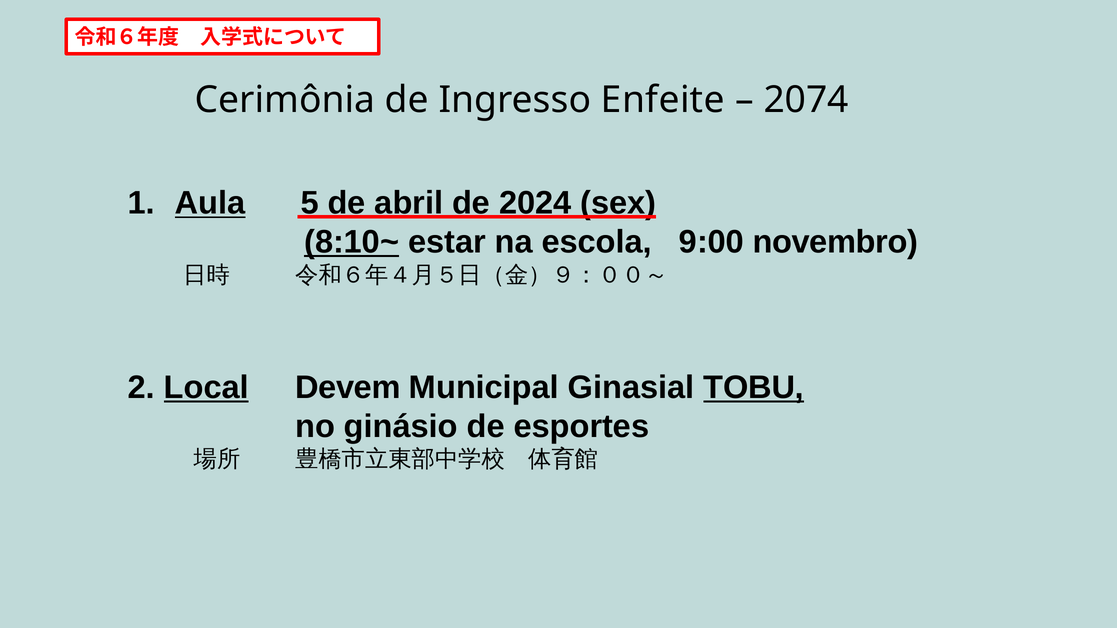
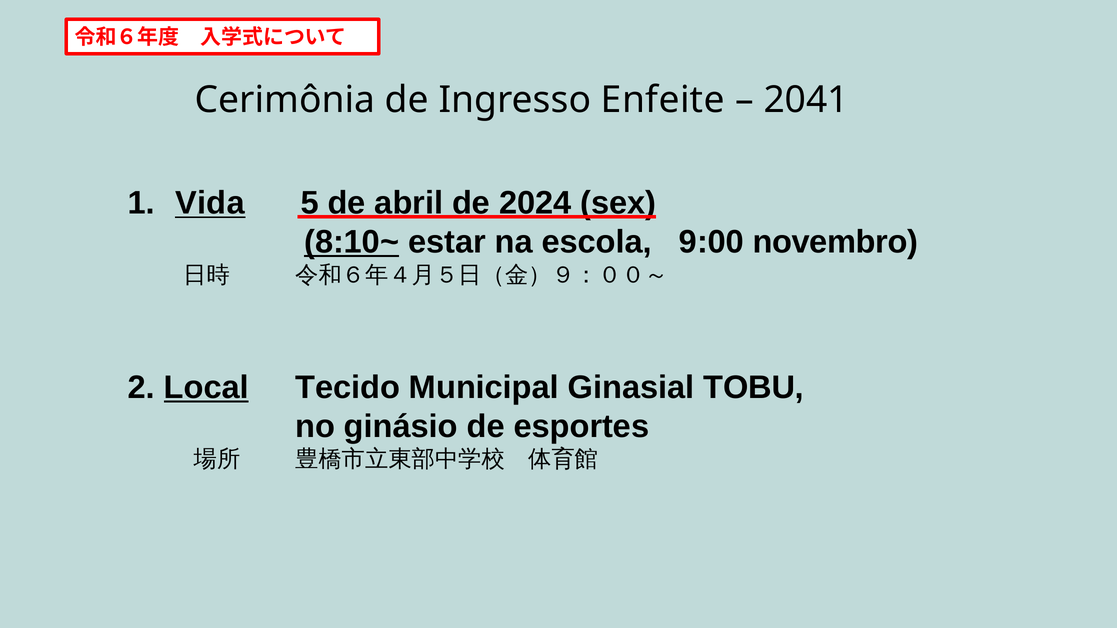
2074: 2074 -> 2041
Aula: Aula -> Vida
Devem: Devem -> Tecido
TOBU underline: present -> none
